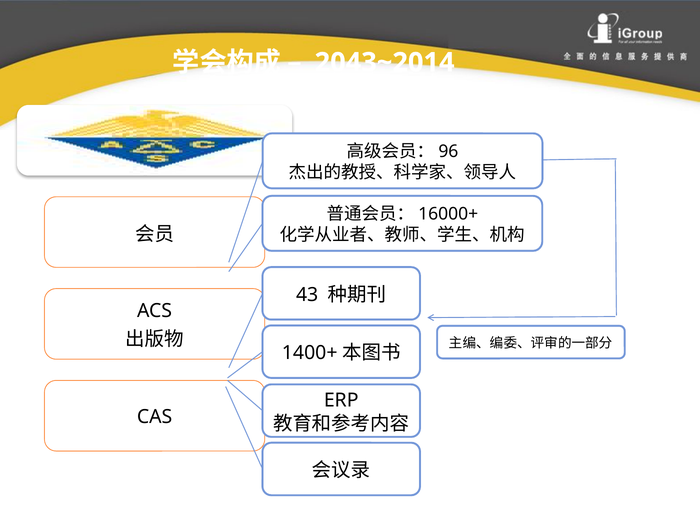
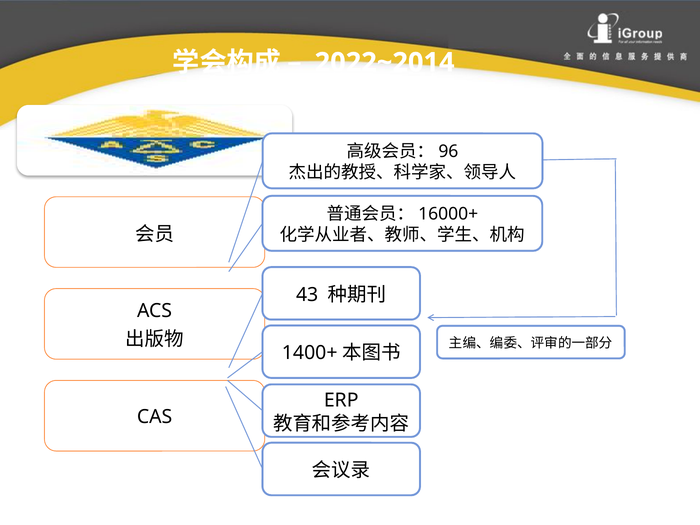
2043~2014: 2043~2014 -> 2022~2014
